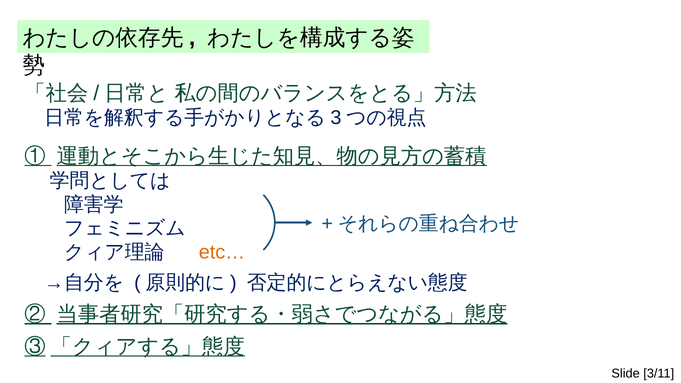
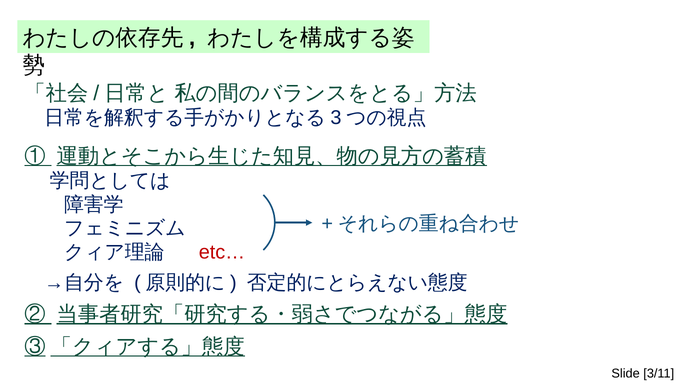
etc… colour: orange -> red
